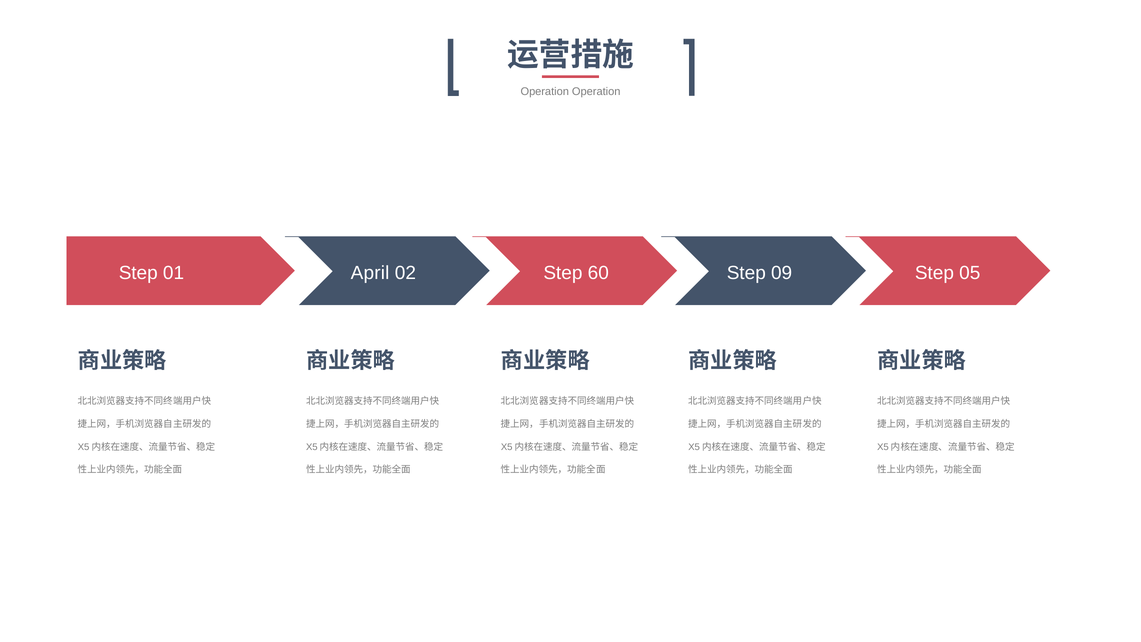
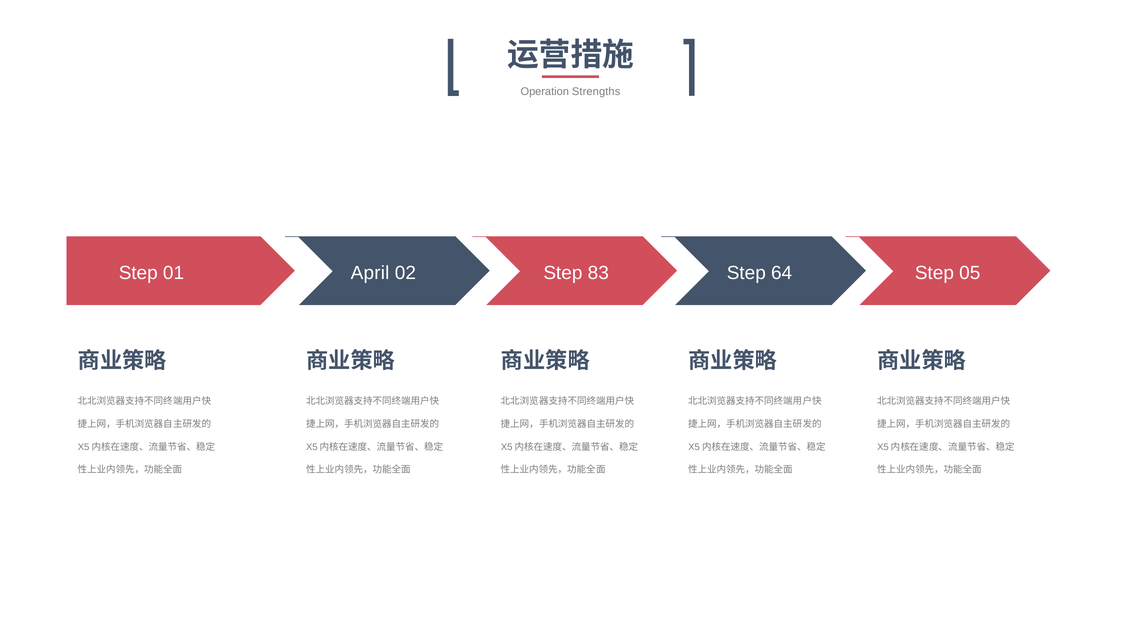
Operation Operation: Operation -> Strengths
60: 60 -> 83
09: 09 -> 64
